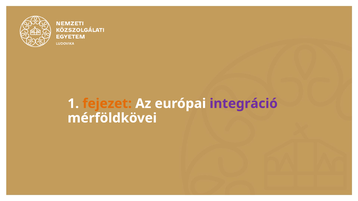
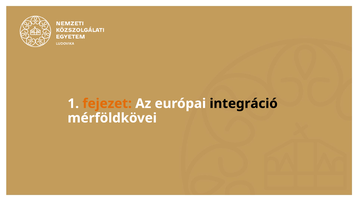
integráció colour: purple -> black
